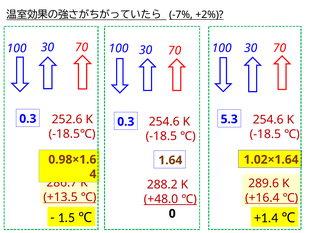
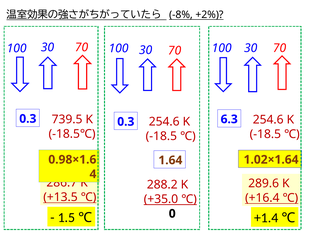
-7%: -7% -> -8%
252.6: 252.6 -> 739.5
5.3: 5.3 -> 6.3
+48.0: +48.0 -> +35.0
